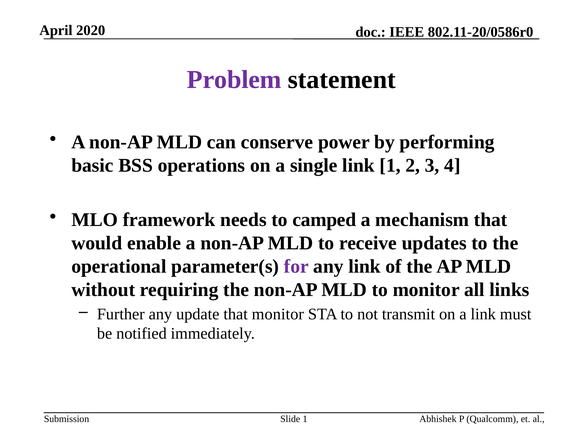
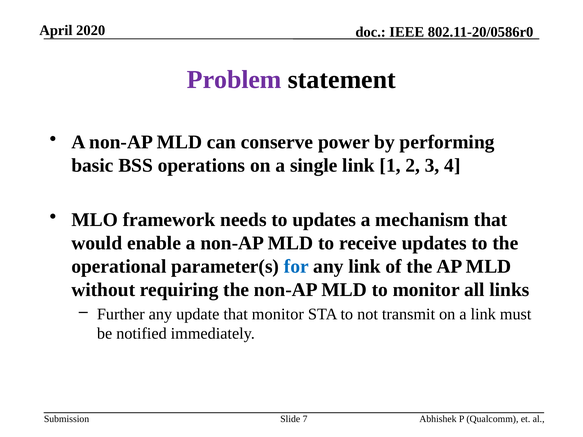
to camped: camped -> updates
for colour: purple -> blue
Slide 1: 1 -> 7
